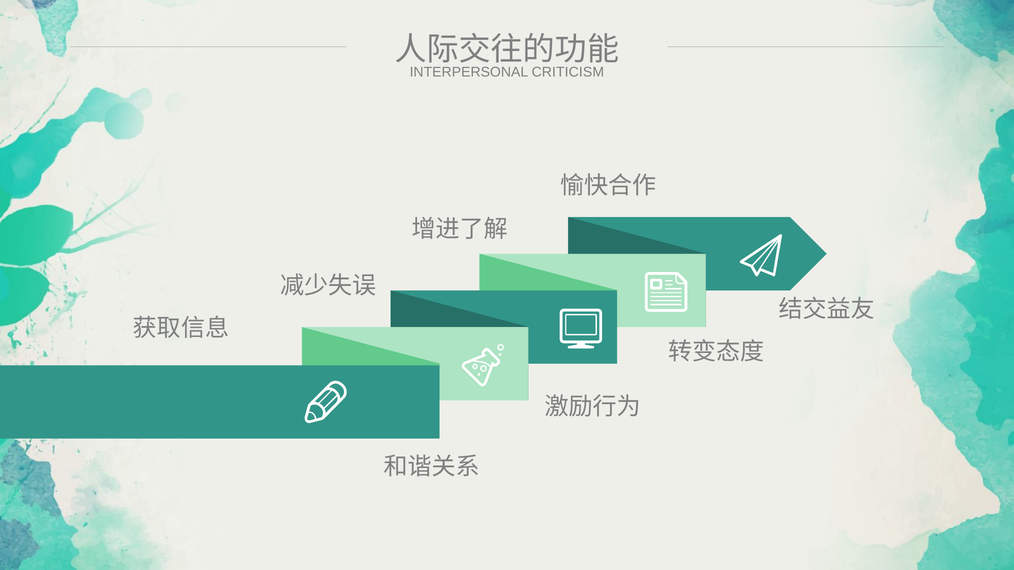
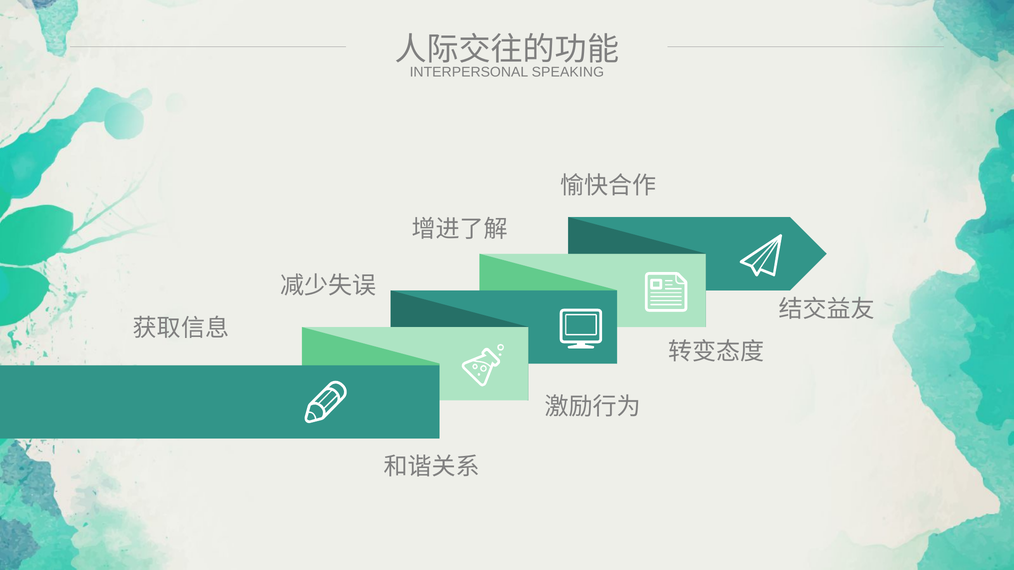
CRITICISM: CRITICISM -> SPEAKING
